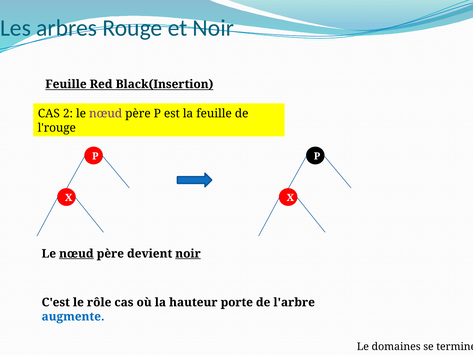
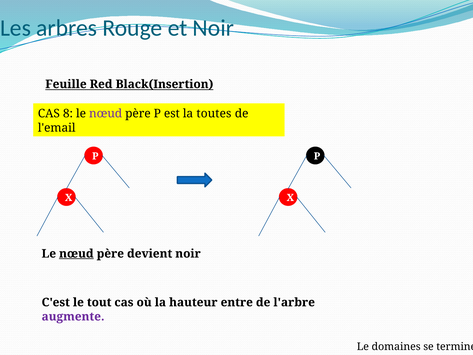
2: 2 -> 8
la feuille: feuille -> toutes
l'rouge: l'rouge -> l'email
noir at (188, 253) underline: present -> none
rôle: rôle -> tout
porte: porte -> entre
augmente colour: blue -> purple
